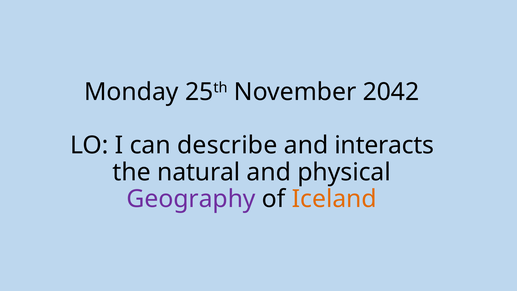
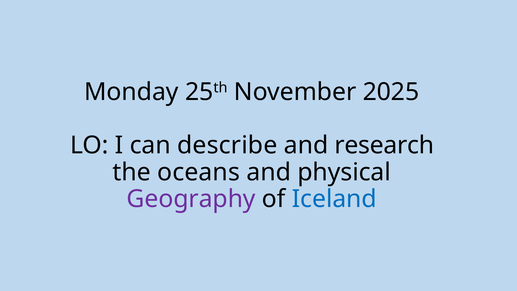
2042: 2042 -> 2025
interacts: interacts -> research
natural: natural -> oceans
Iceland colour: orange -> blue
